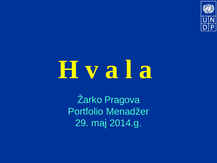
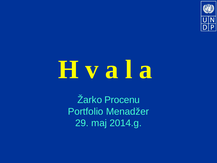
Pragova: Pragova -> Procenu
